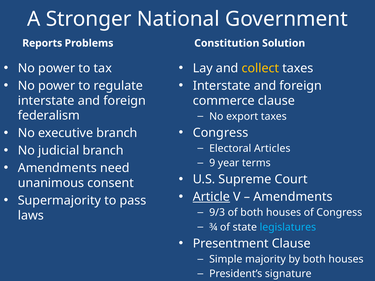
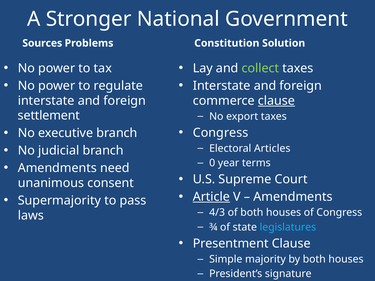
Reports: Reports -> Sources
collect colour: yellow -> light green
clause at (276, 101) underline: none -> present
federalism: federalism -> settlement
9: 9 -> 0
9/3: 9/3 -> 4/3
